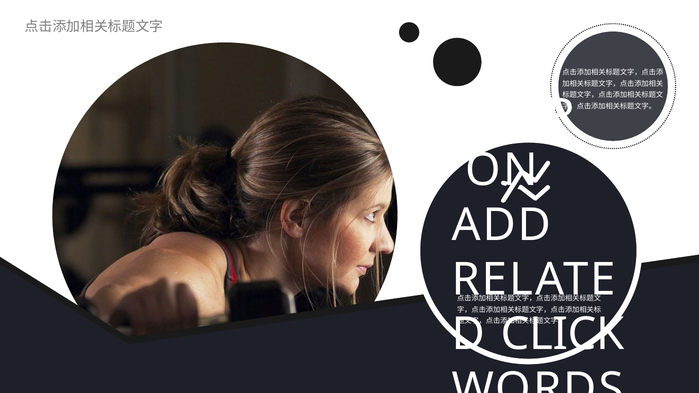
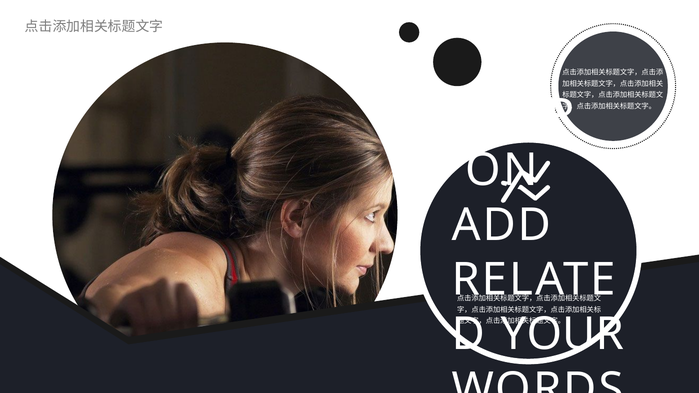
CLICK at (563, 335): CLICK -> YOUR
